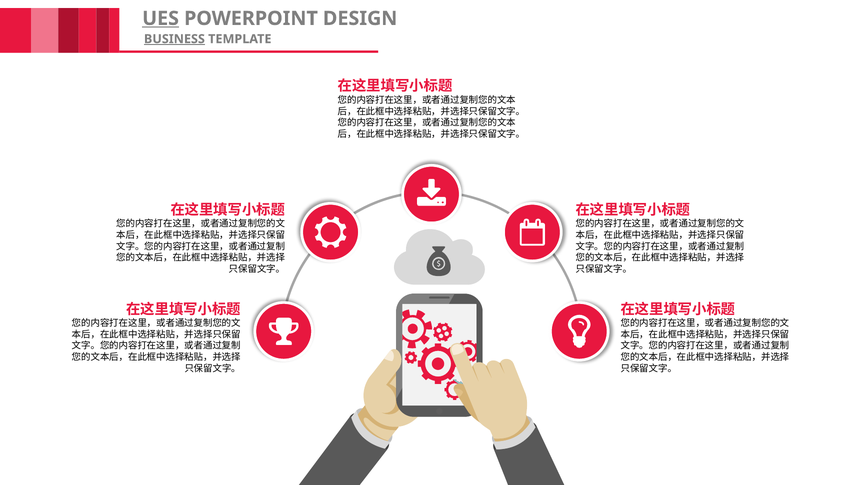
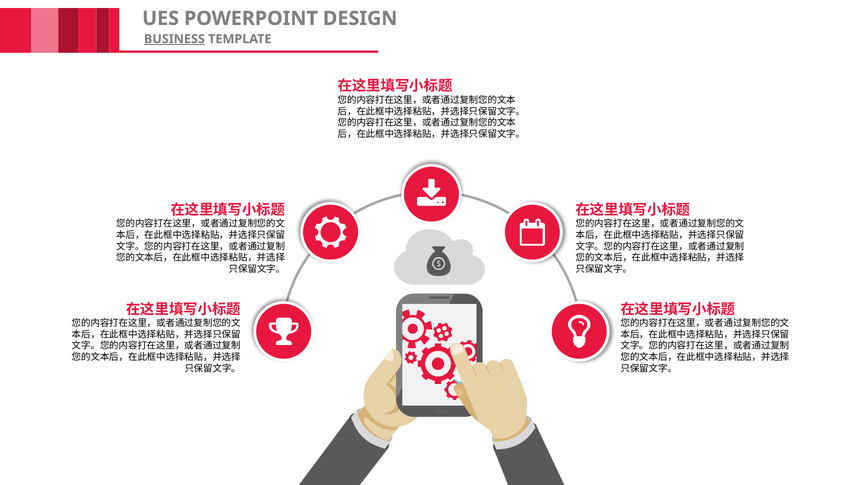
UES underline: present -> none
